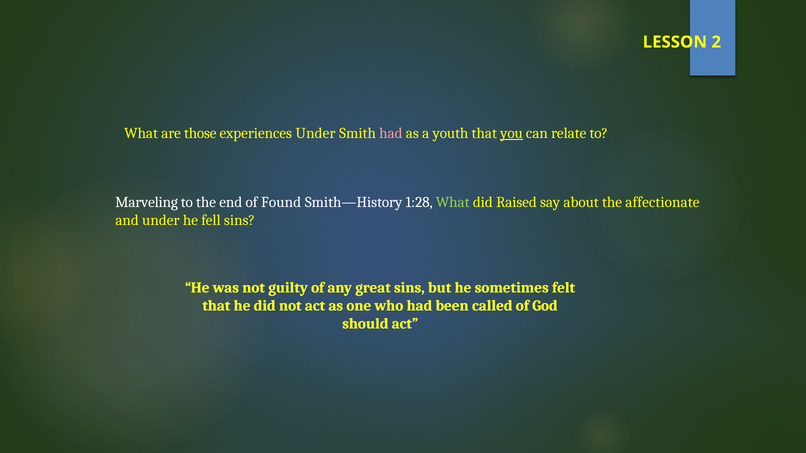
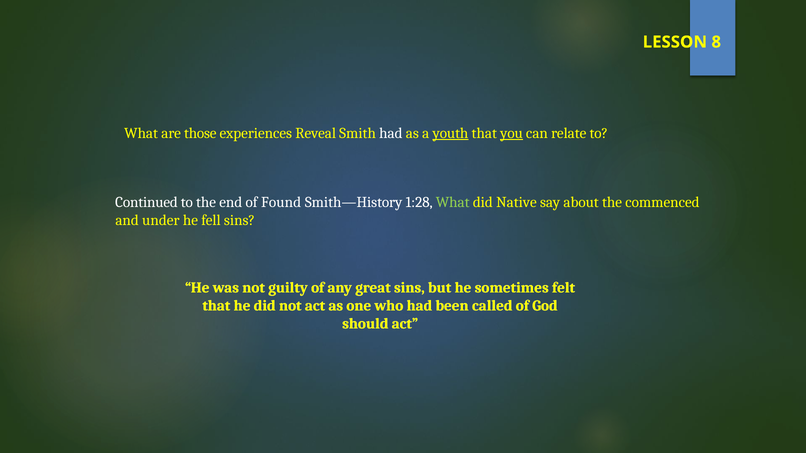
2: 2 -> 8
experiences Under: Under -> Reveal
had at (391, 133) colour: pink -> white
youth underline: none -> present
Marveling: Marveling -> Continued
Raised: Raised -> Native
affectionate: affectionate -> commenced
